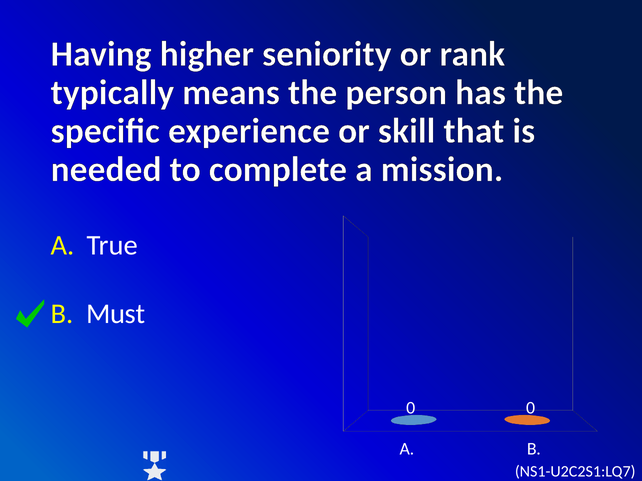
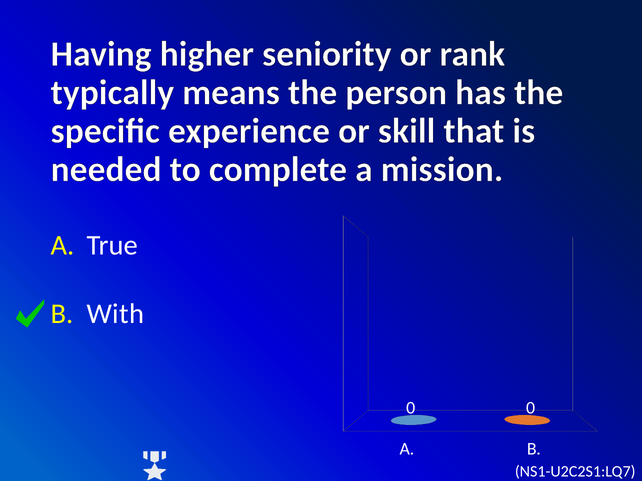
Must: Must -> With
